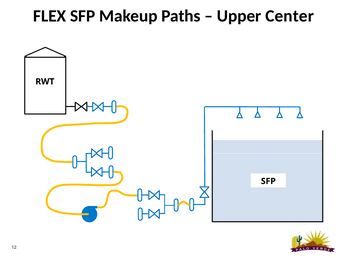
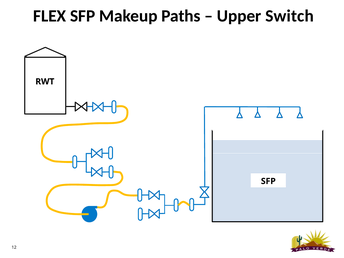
Center: Center -> Switch
